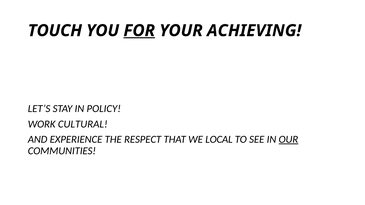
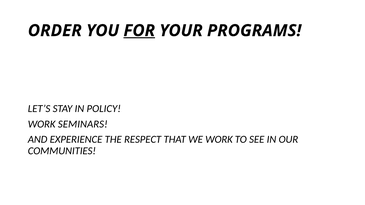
TOUCH: TOUCH -> ORDER
ACHIEVING: ACHIEVING -> PROGRAMS
CULTURAL: CULTURAL -> SEMINARS
WE LOCAL: LOCAL -> WORK
OUR underline: present -> none
